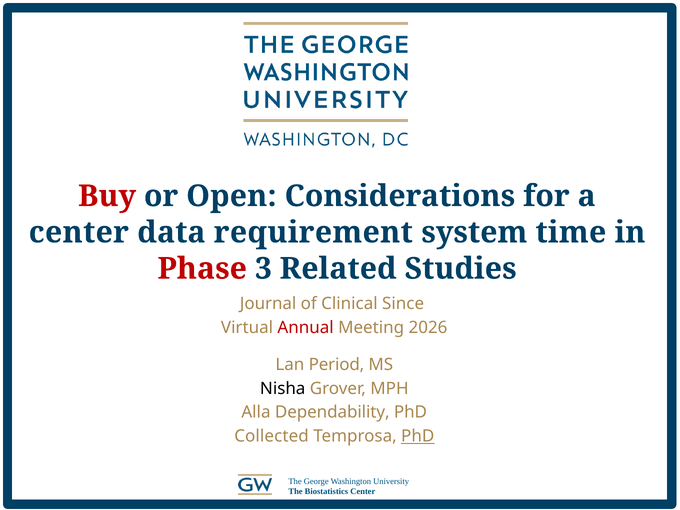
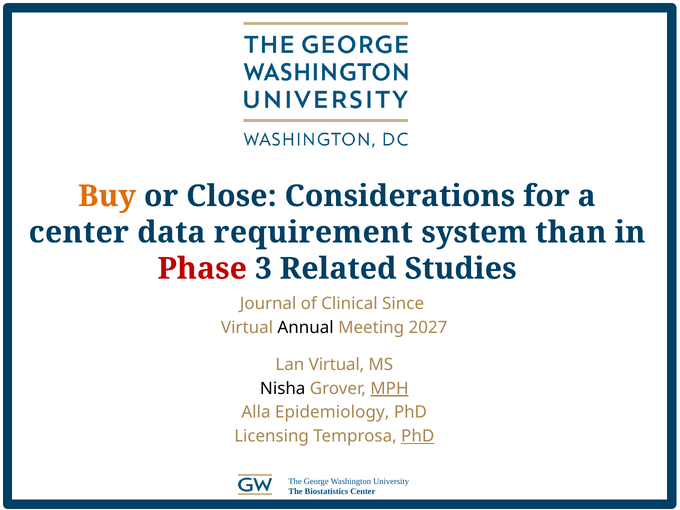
Buy colour: red -> orange
Open: Open -> Close
time: time -> than
Annual colour: red -> black
2026: 2026 -> 2027
Lan Period: Period -> Virtual
MPH underline: none -> present
Dependability: Dependability -> Epidemiology
Collected: Collected -> Licensing
